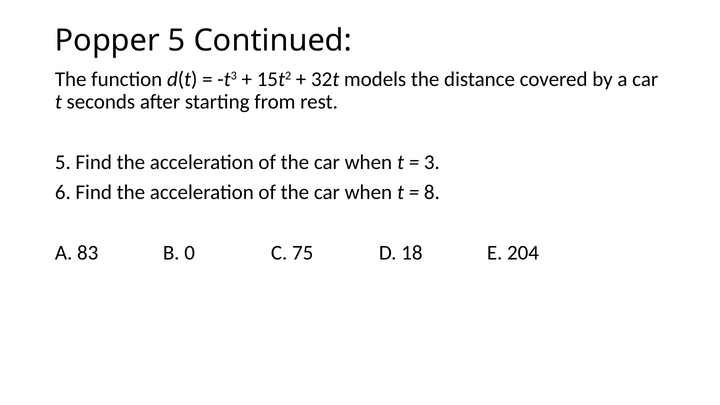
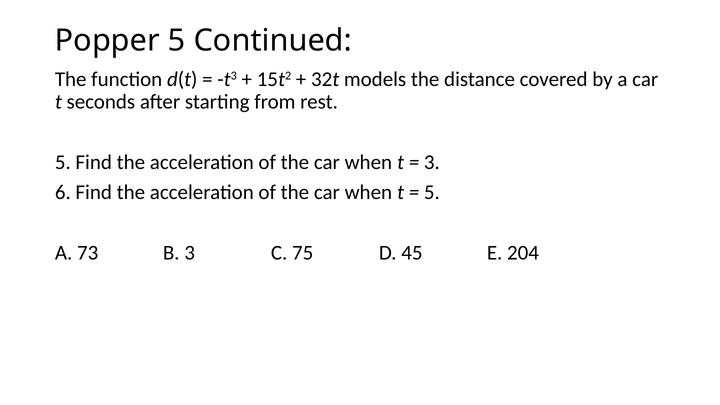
8 at (432, 192): 8 -> 5
83: 83 -> 73
B 0: 0 -> 3
18: 18 -> 45
